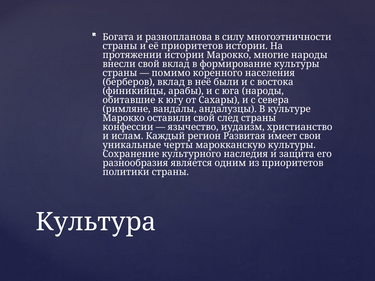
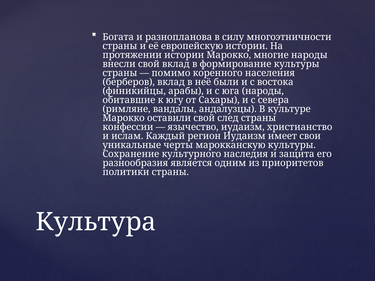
её приоритетов: приоритетов -> европейскую
регион Развитая: Развитая -> Иудаизм
